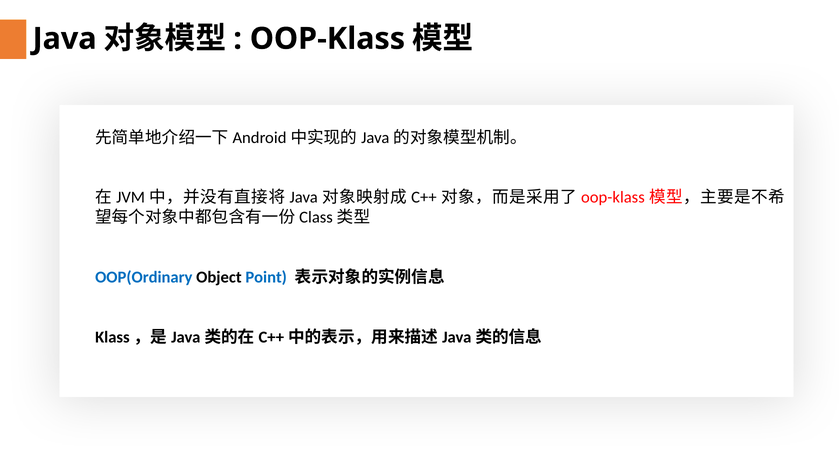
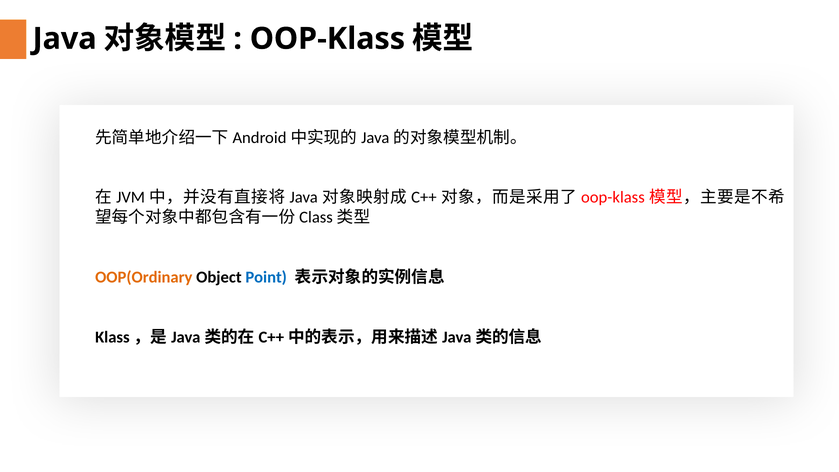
OOP(Ordinary colour: blue -> orange
